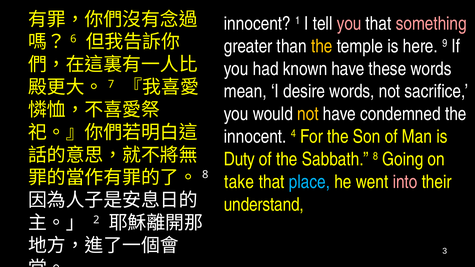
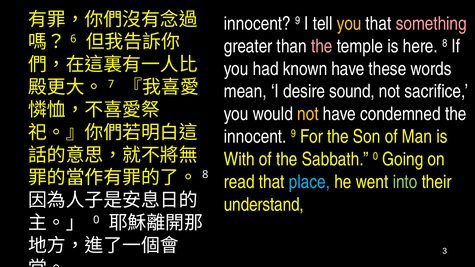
1 at (298, 21): 1 -> 9
you at (349, 24) colour: pink -> yellow
the at (322, 46) colour: yellow -> pink
9: 9 -> 8
desire words: words -> sound
4 at (293, 134): 4 -> 9
Duty: Duty -> With
Sabbath 8: 8 -> 0
take: take -> read
into colour: pink -> light green
2 at (96, 220): 2 -> 0
